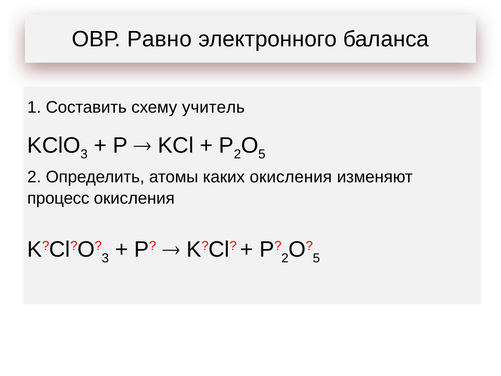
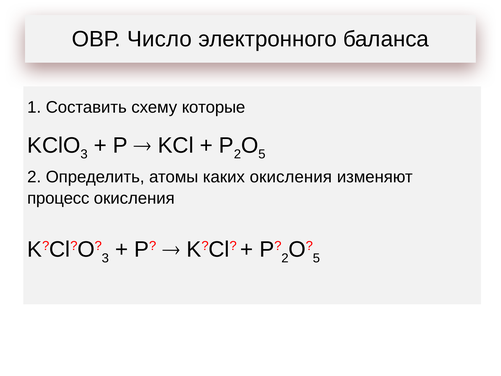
Равно: Равно -> Число
учитель: учитель -> которые
